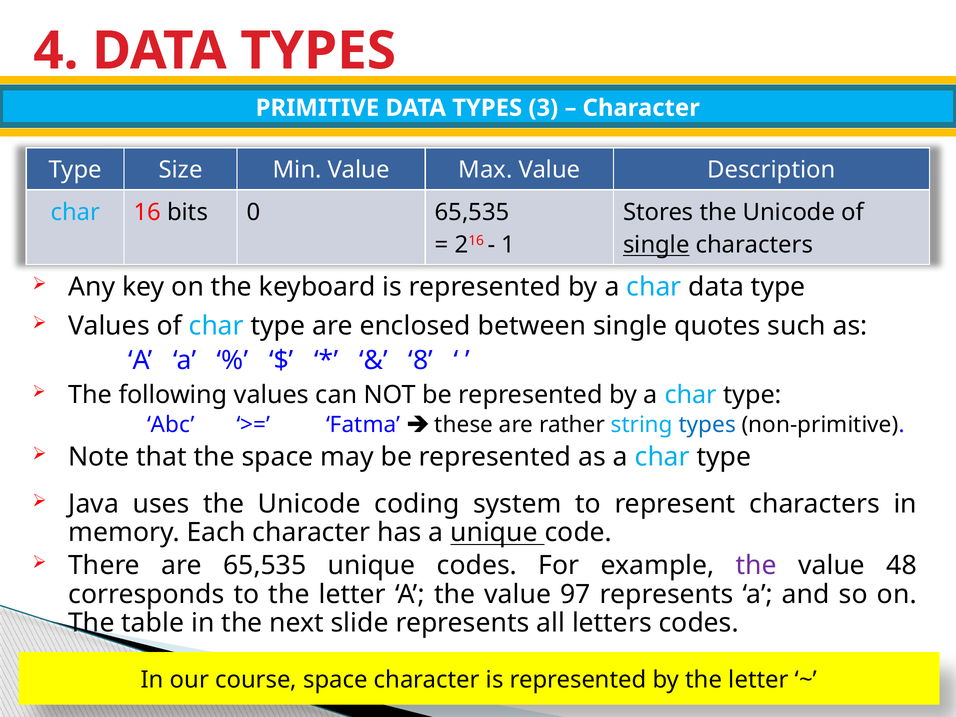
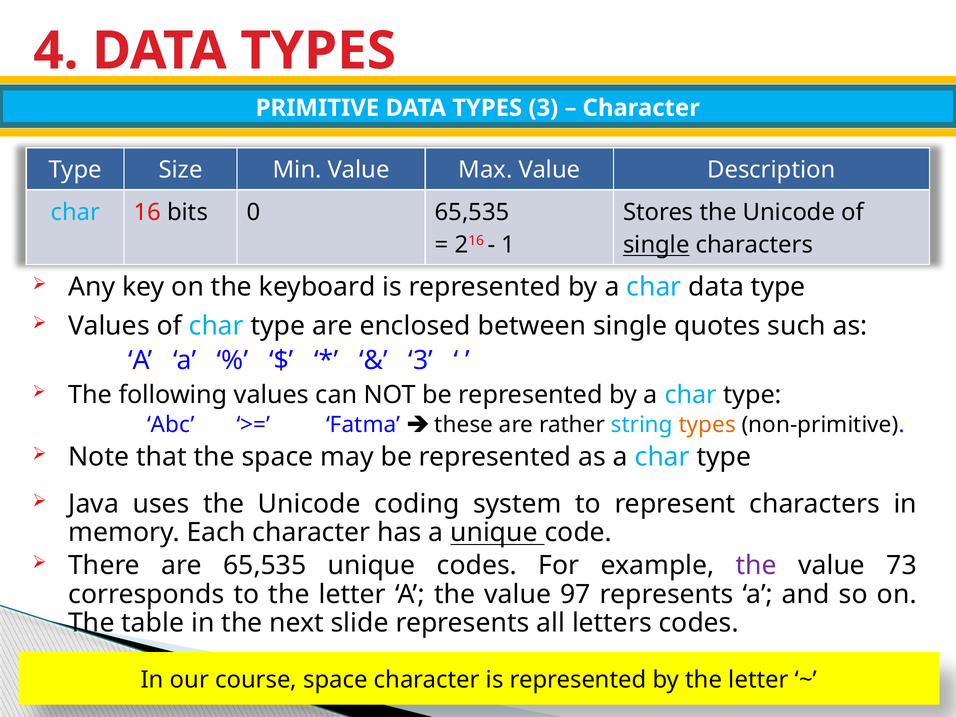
8 at (421, 360): 8 -> 3
types at (707, 425) colour: blue -> orange
48: 48 -> 73
